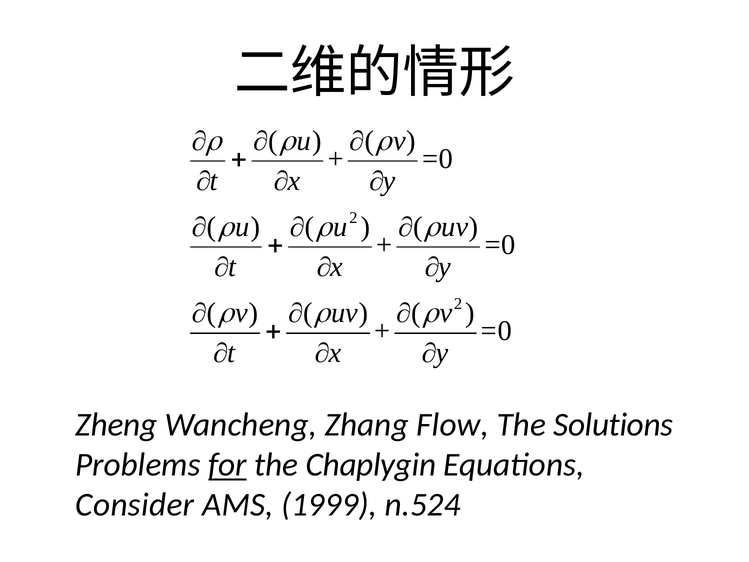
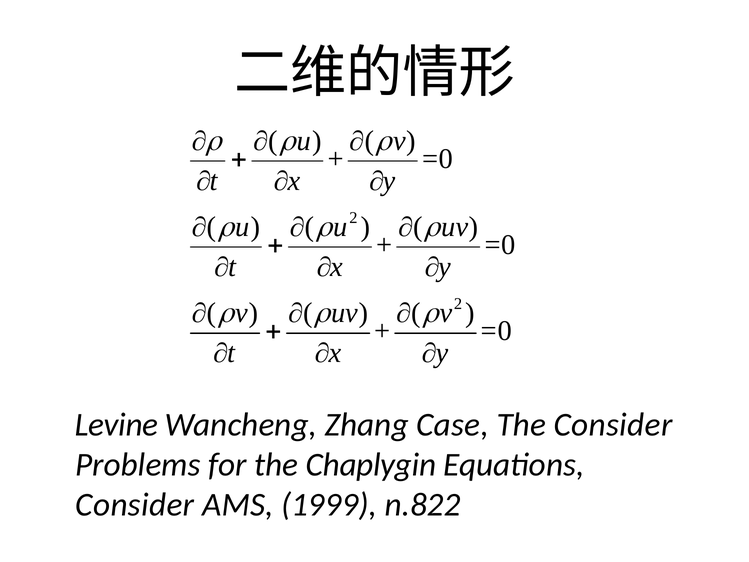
Zheng: Zheng -> Levine
Flow: Flow -> Case
The Solutions: Solutions -> Consider
for underline: present -> none
n.524: n.524 -> n.822
